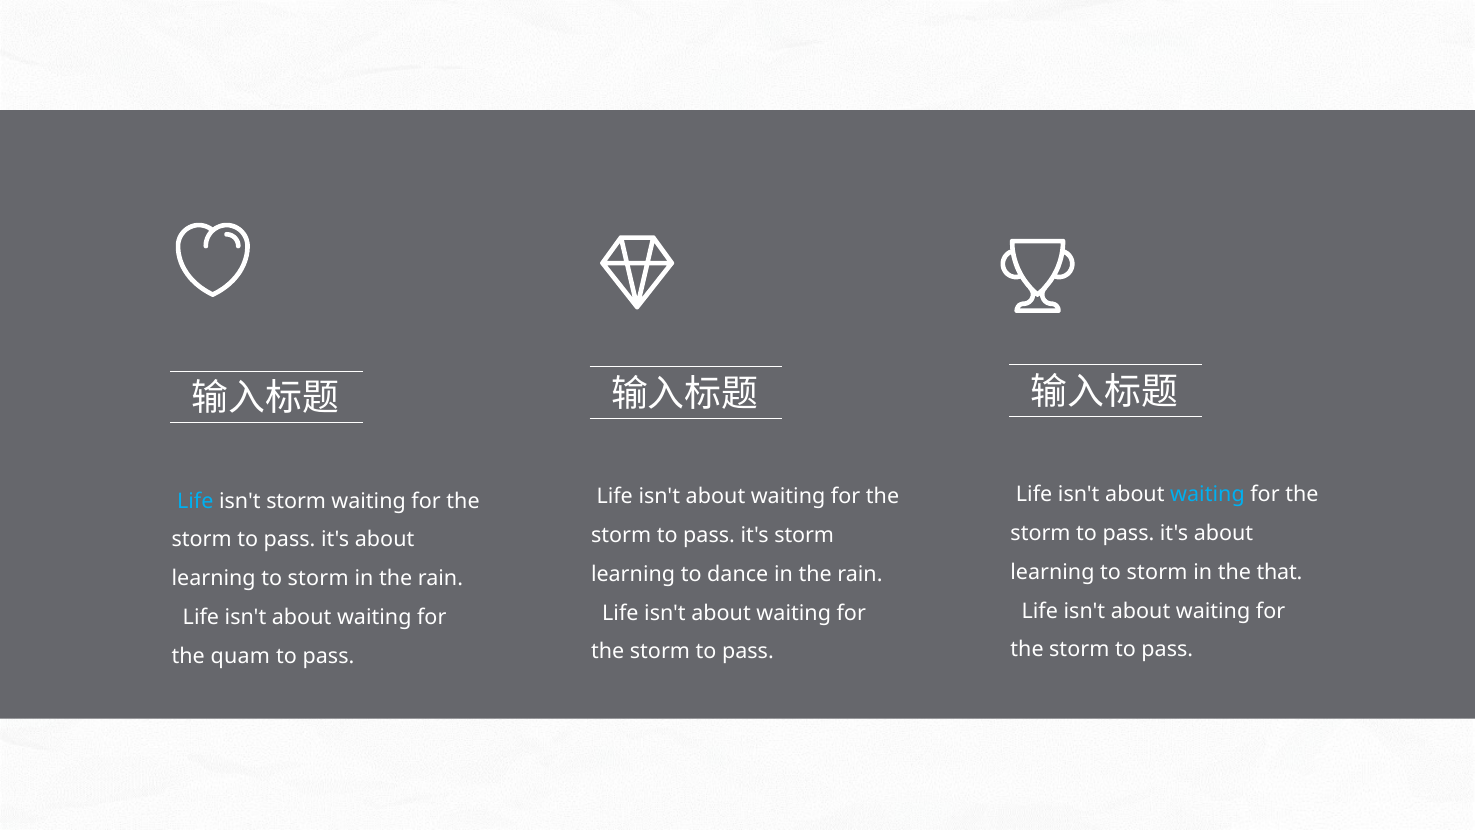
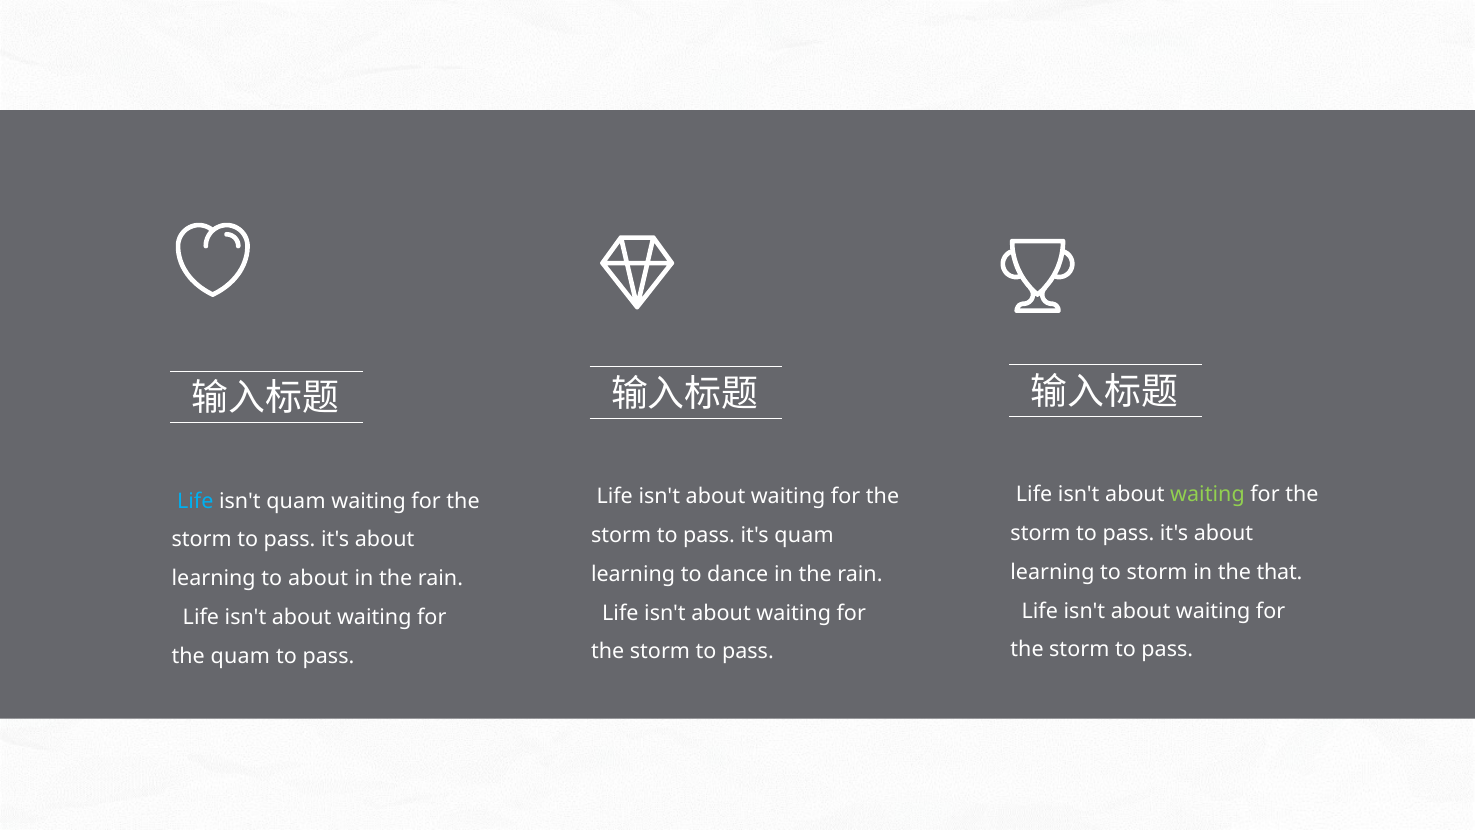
waiting at (1207, 495) colour: light blue -> light green
isn't storm: storm -> quam
it's storm: storm -> quam
storm at (318, 578): storm -> about
